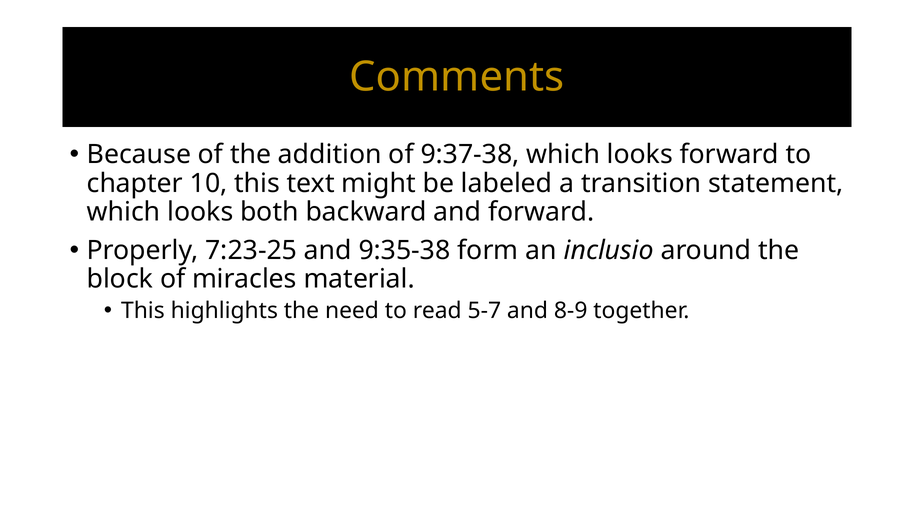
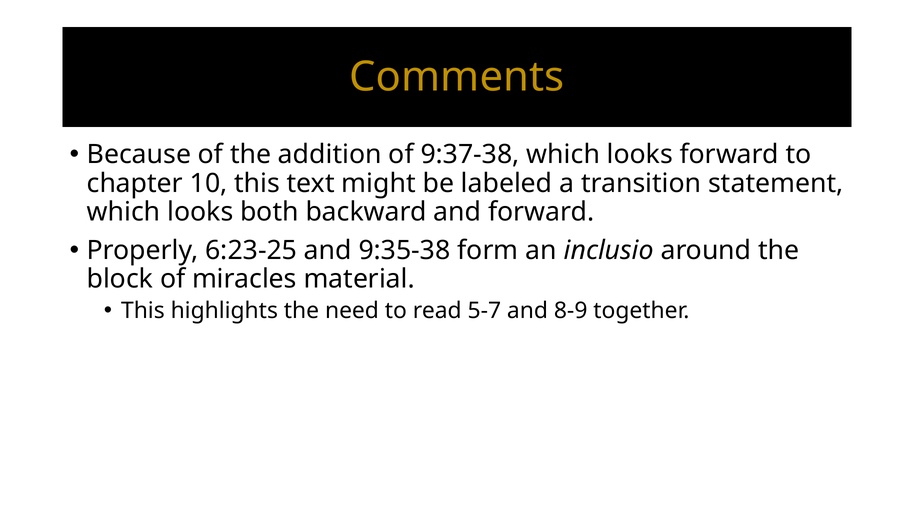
7:23-25: 7:23-25 -> 6:23-25
